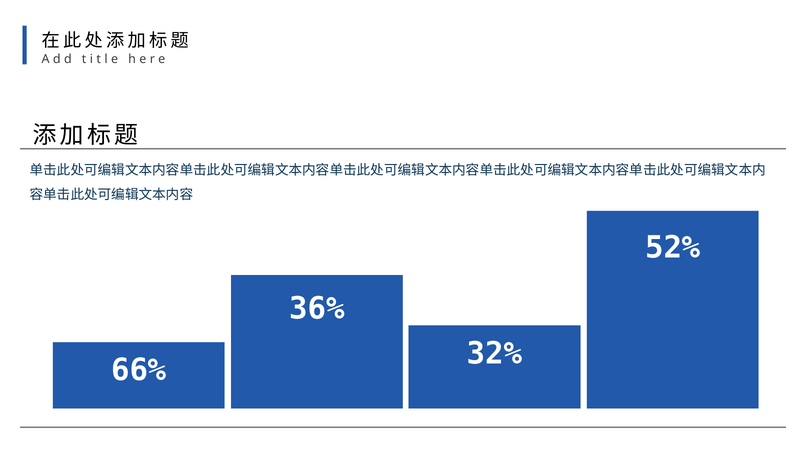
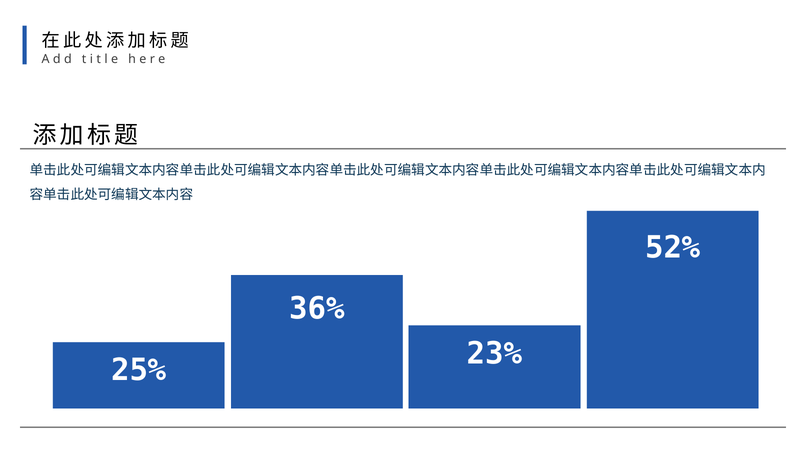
32%: 32% -> 23%
66%: 66% -> 25%
